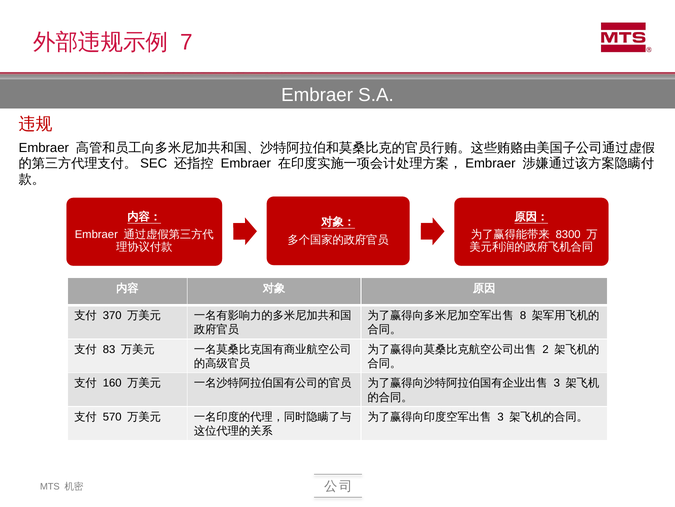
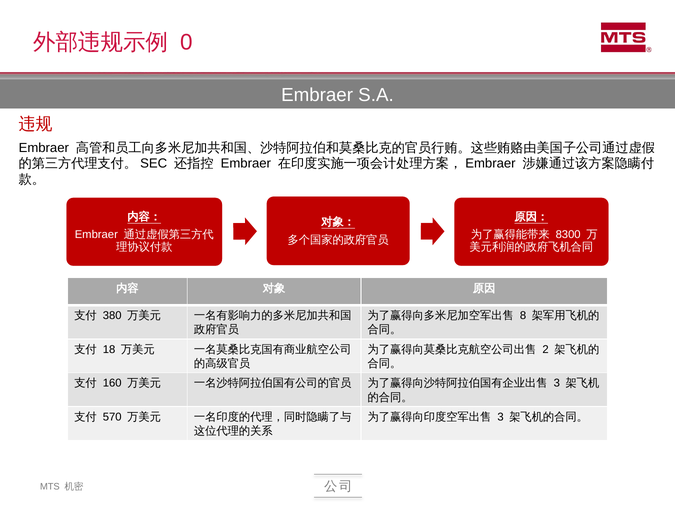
7: 7 -> 0
370: 370 -> 380
83: 83 -> 18
